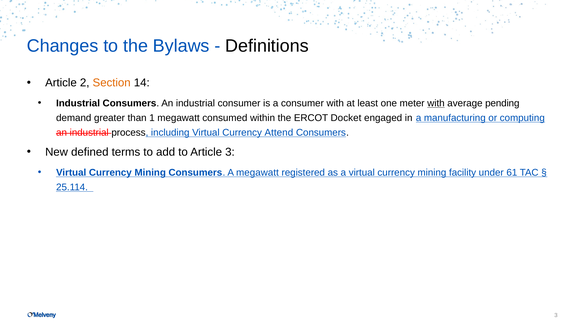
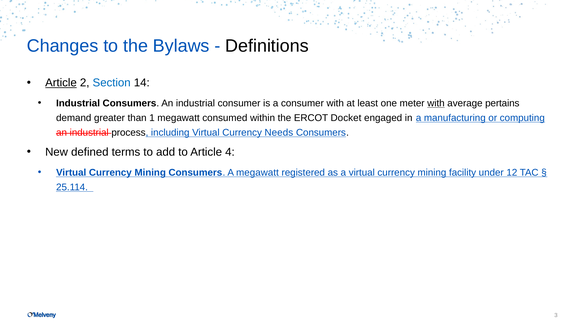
Article at (61, 83) underline: none -> present
Section colour: orange -> blue
pending: pending -> pertains
Attend: Attend -> Needs
Article 3: 3 -> 4
61: 61 -> 12
